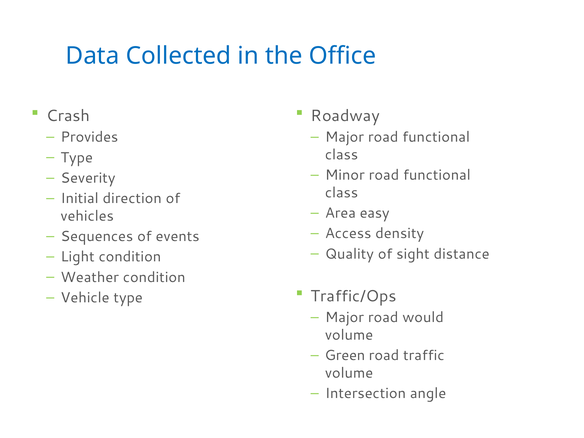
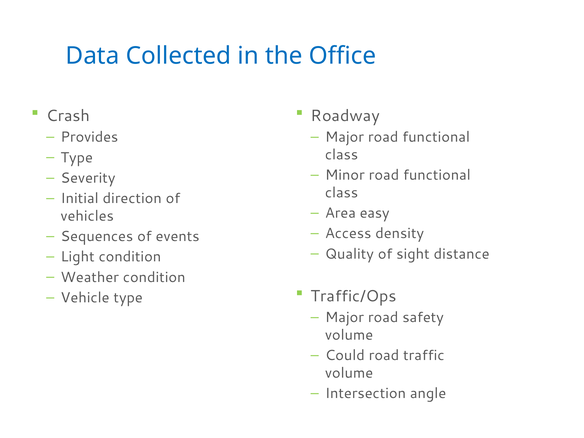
would: would -> safety
Green: Green -> Could
